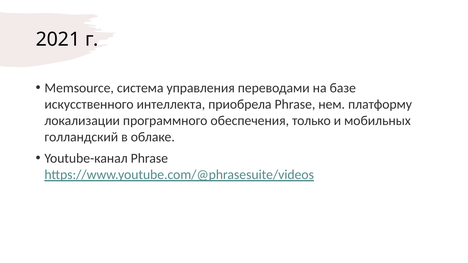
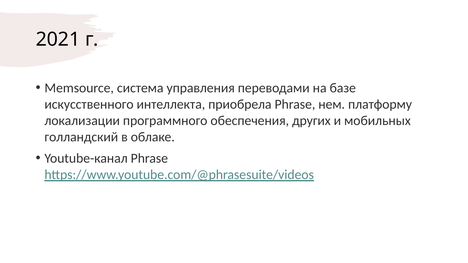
только: только -> других
